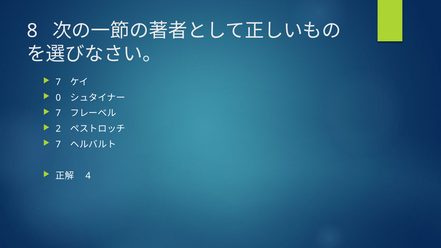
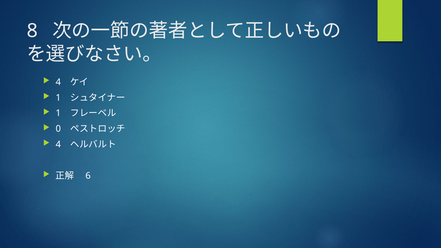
7 at (58, 82): 7 -> 4
0 at (58, 98): 0 -> 1
7 at (58, 113): 7 -> 1
2: 2 -> 0
7 at (58, 145): 7 -> 4
4: 4 -> 6
